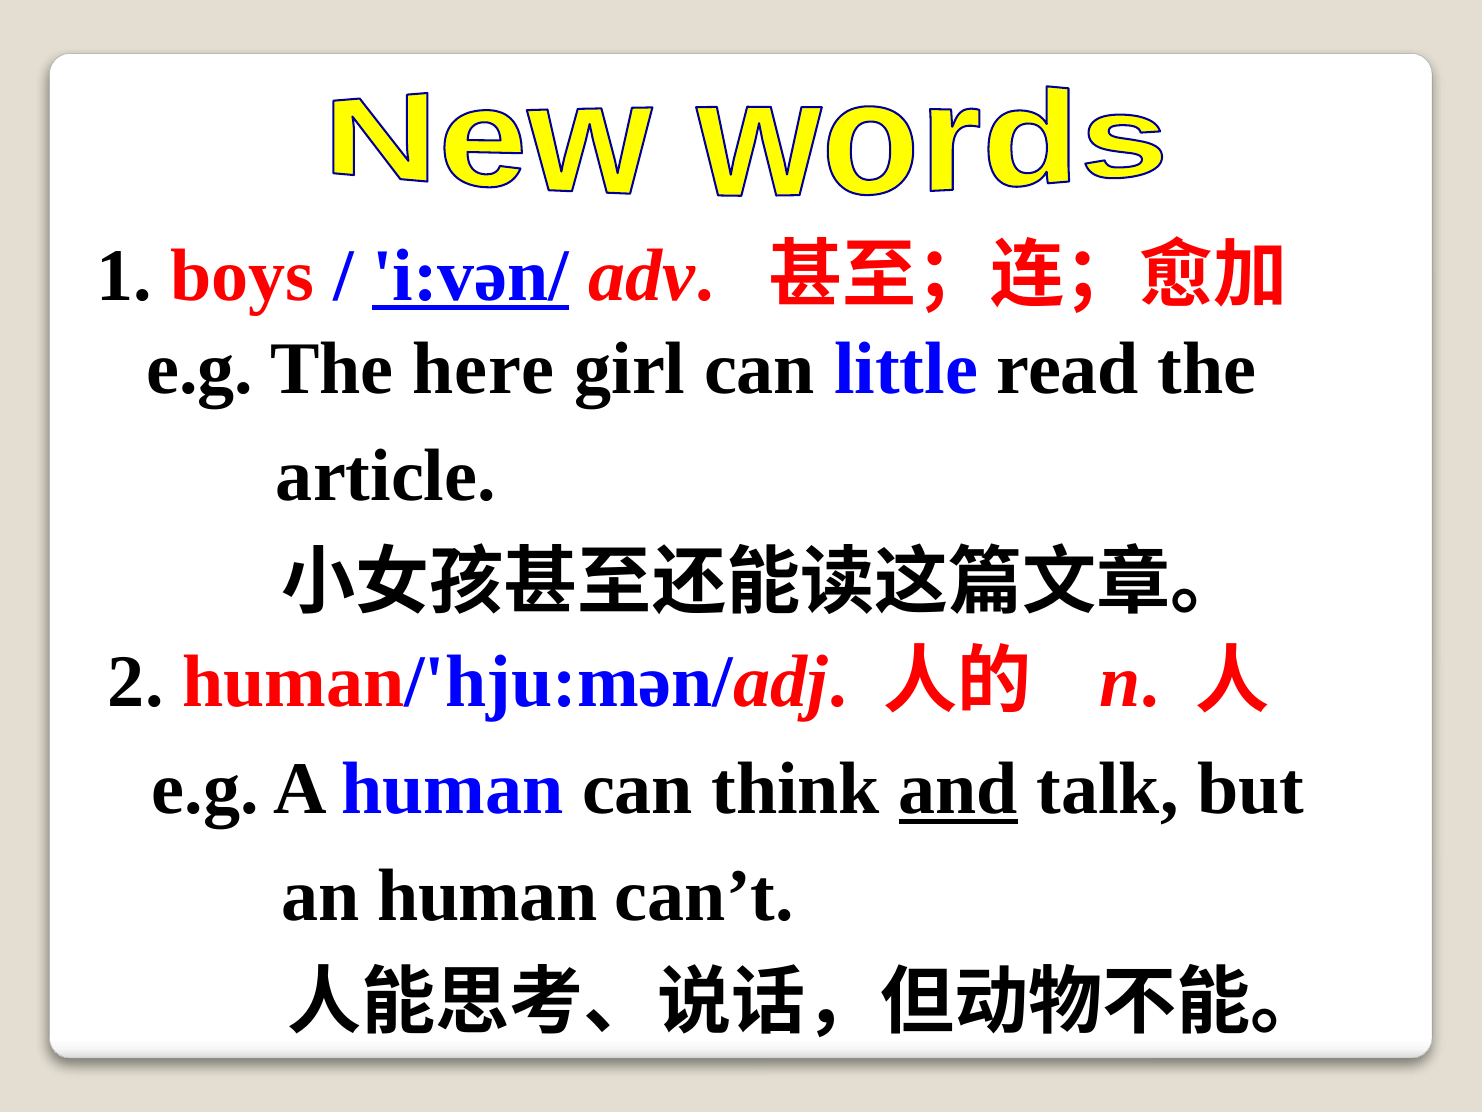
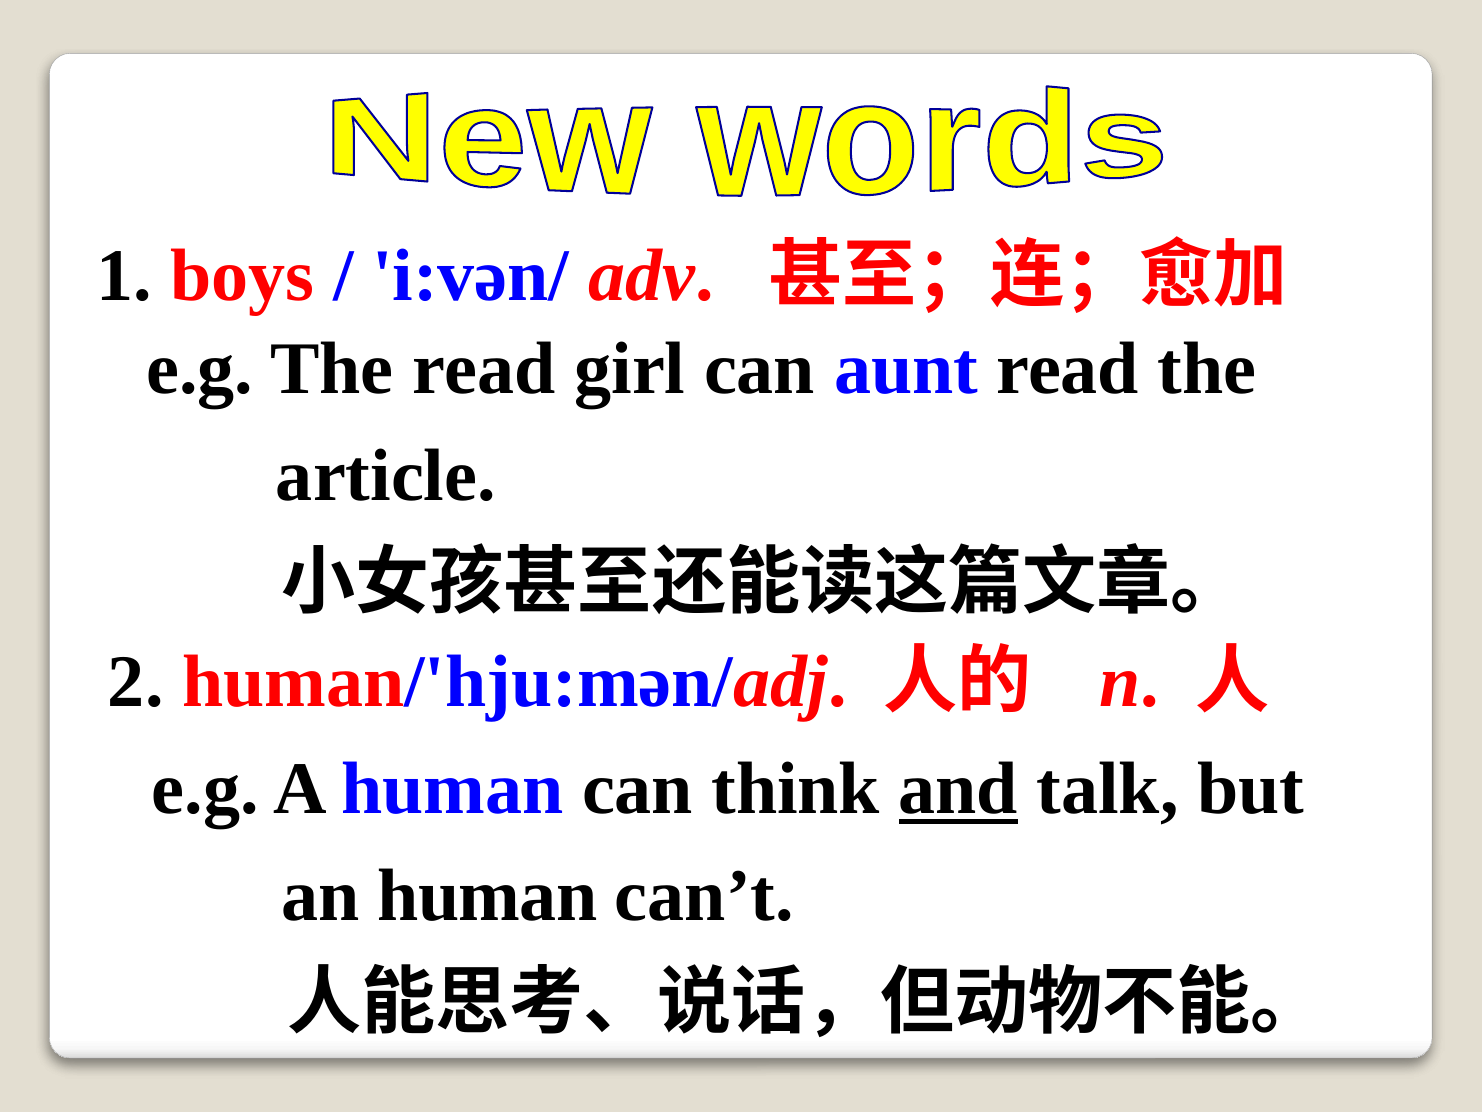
i:vən/ underline: present -> none
The here: here -> read
little: little -> aunt
